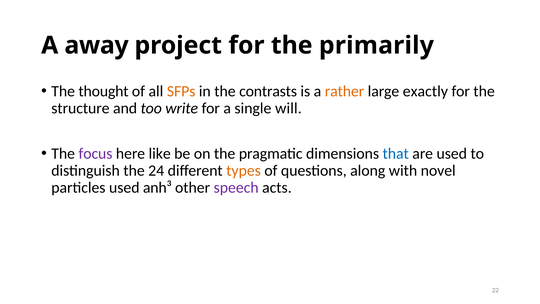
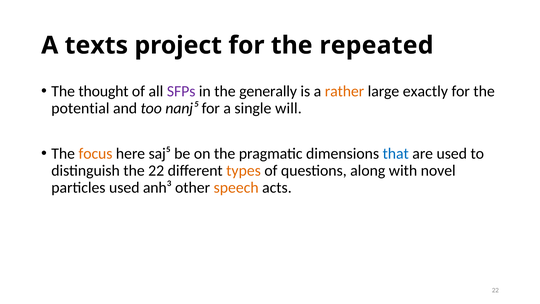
away: away -> texts
primarily: primarily -> repeated
SFPs colour: orange -> purple
contrasts: contrasts -> generally
structure: structure -> potential
write: write -> nanj⁵
focus colour: purple -> orange
like: like -> saj⁵
the 24: 24 -> 22
speech colour: purple -> orange
